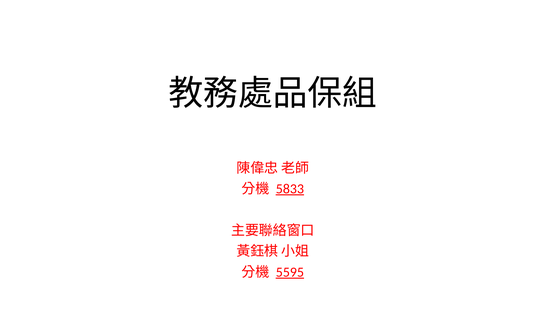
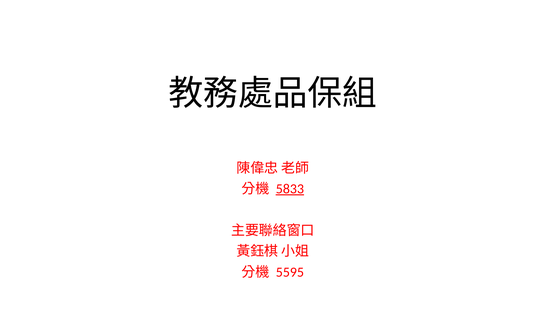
5595 underline: present -> none
